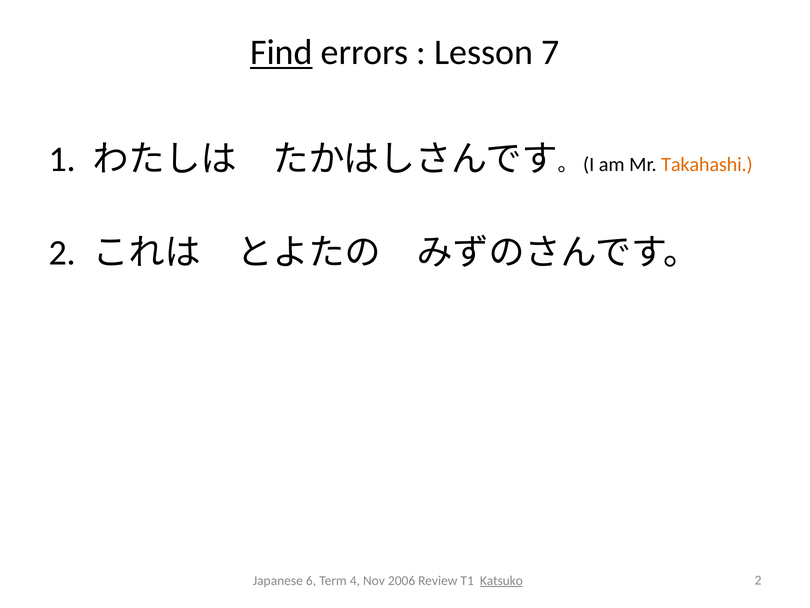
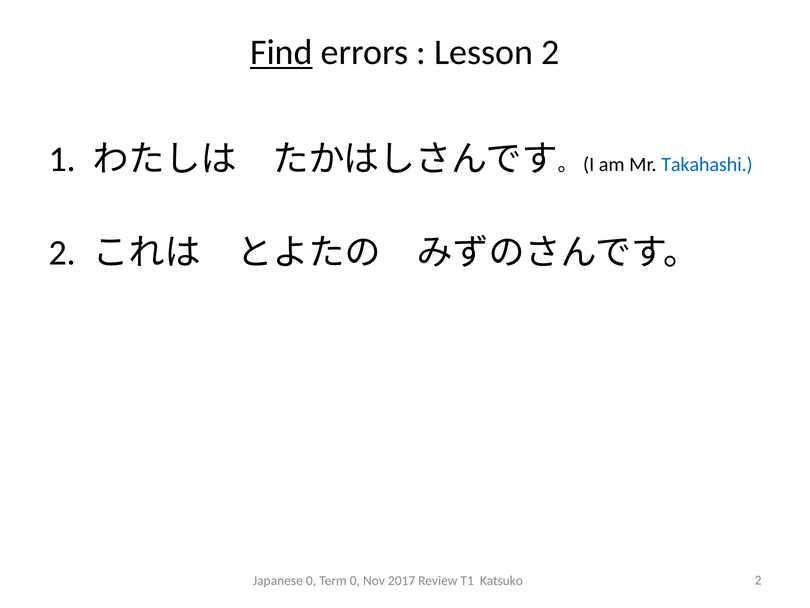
Lesson 7: 7 -> 2
Takahashi colour: orange -> blue
Japanese 6: 6 -> 0
Term 4: 4 -> 0
2006: 2006 -> 2017
Katsuko underline: present -> none
